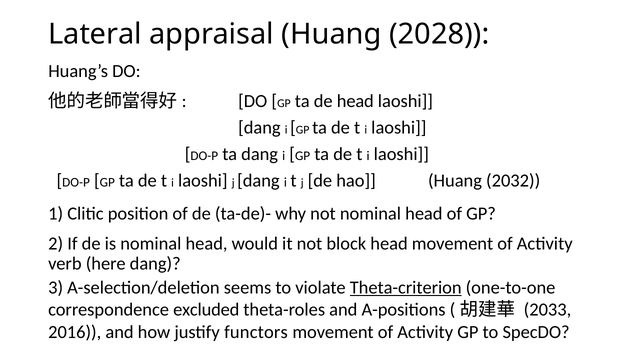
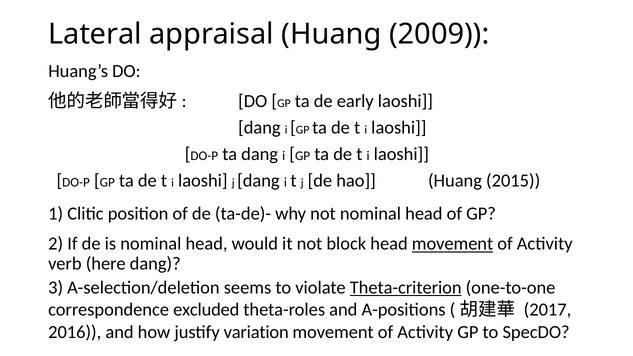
2028: 2028 -> 2009
de head: head -> early
2032: 2032 -> 2015
movement at (453, 244) underline: none -> present
2033: 2033 -> 2017
functors: functors -> variation
